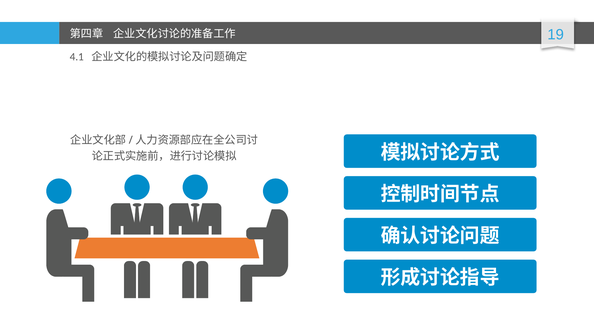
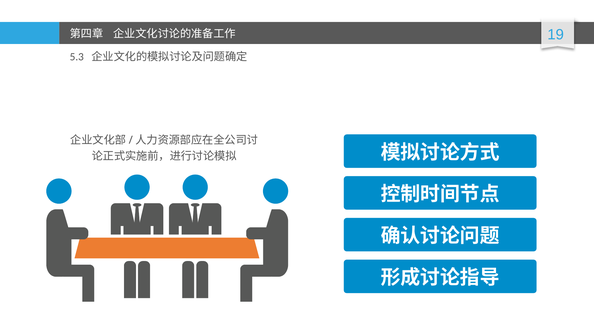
4.1: 4.1 -> 5.3
